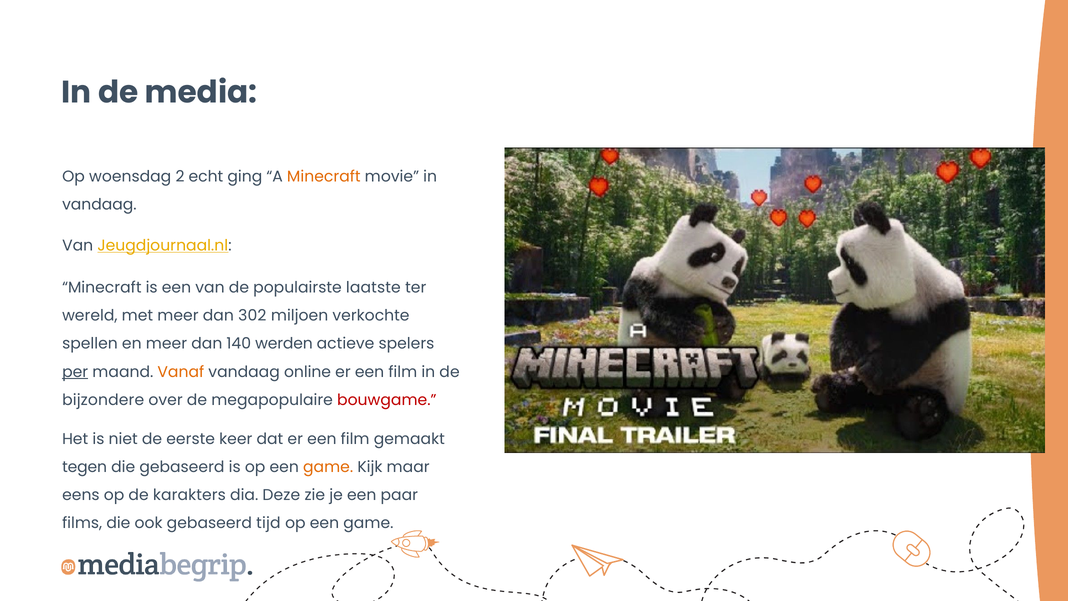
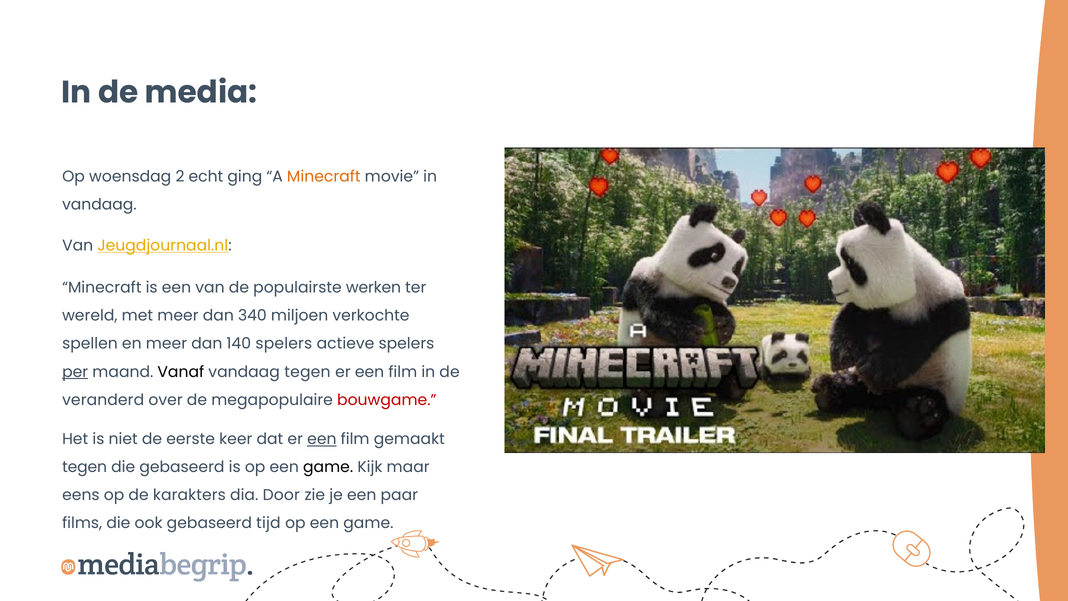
laatste: laatste -> werken
302: 302 -> 340
140 werden: werden -> spelers
Vanaf colour: orange -> black
vandaag online: online -> tegen
bijzondere: bijzondere -> veranderd
een at (322, 439) underline: none -> present
game at (328, 467) colour: orange -> black
Deze: Deze -> Door
